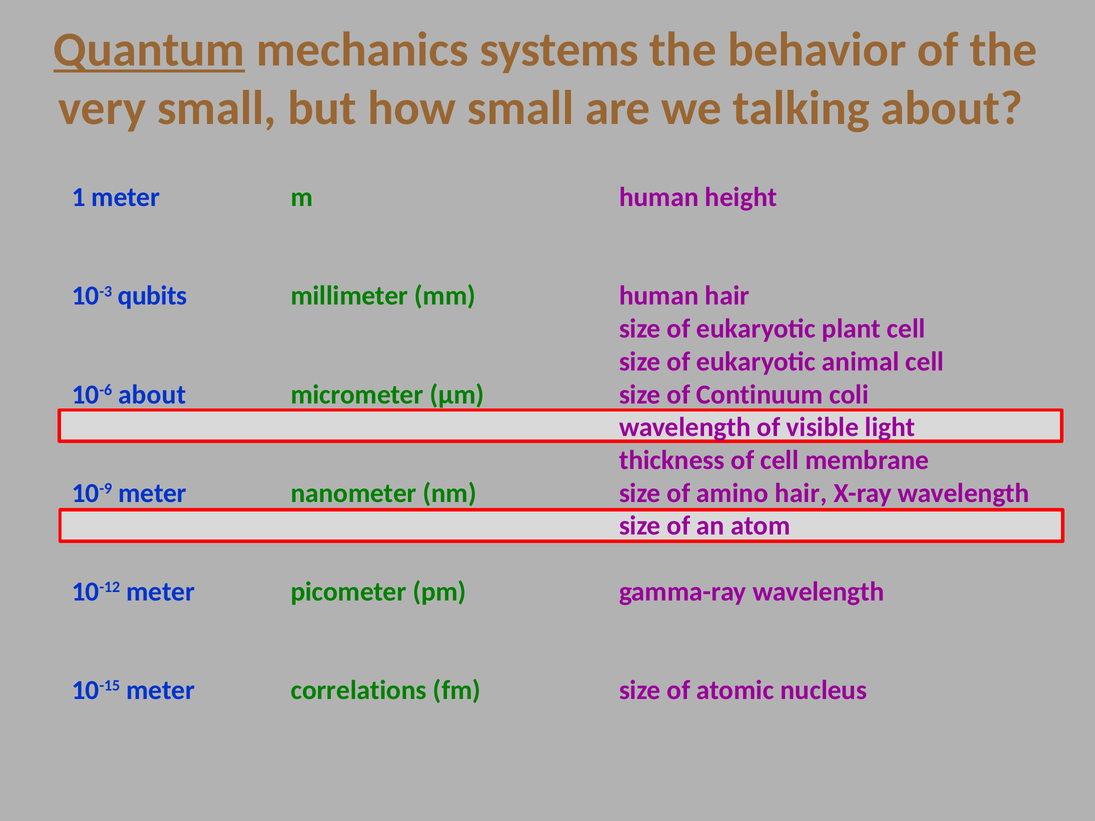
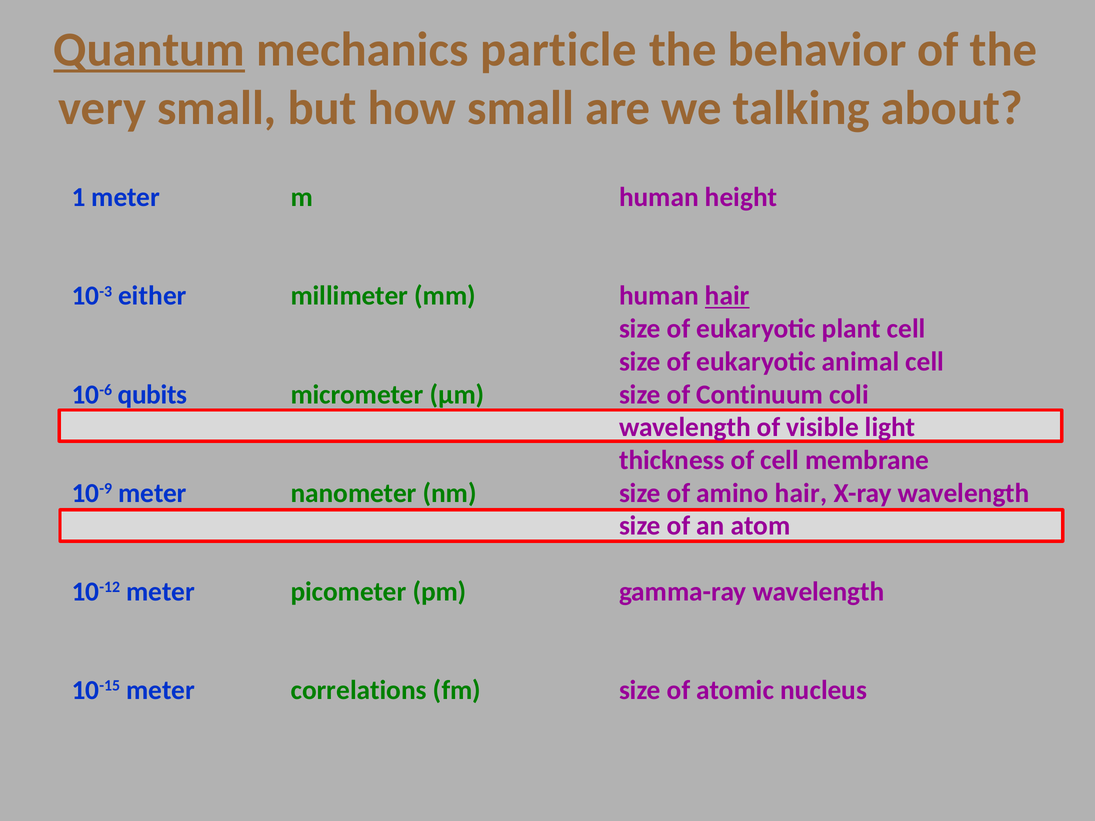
systems: systems -> particle
qubits: qubits -> either
hair at (727, 296) underline: none -> present
10-6 about: about -> qubits
